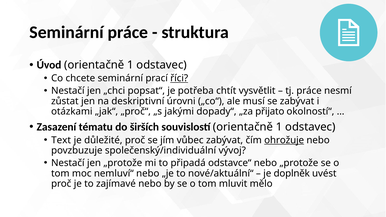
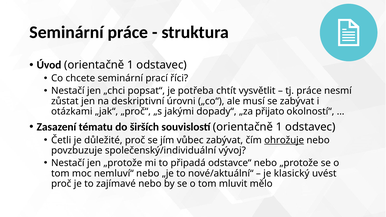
říci underline: present -> none
Text: Text -> Četli
doplněk: doplněk -> klasický
